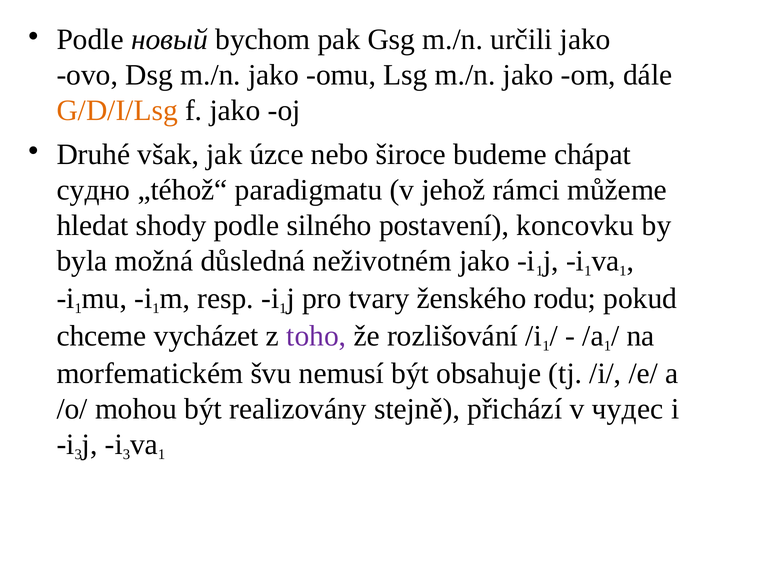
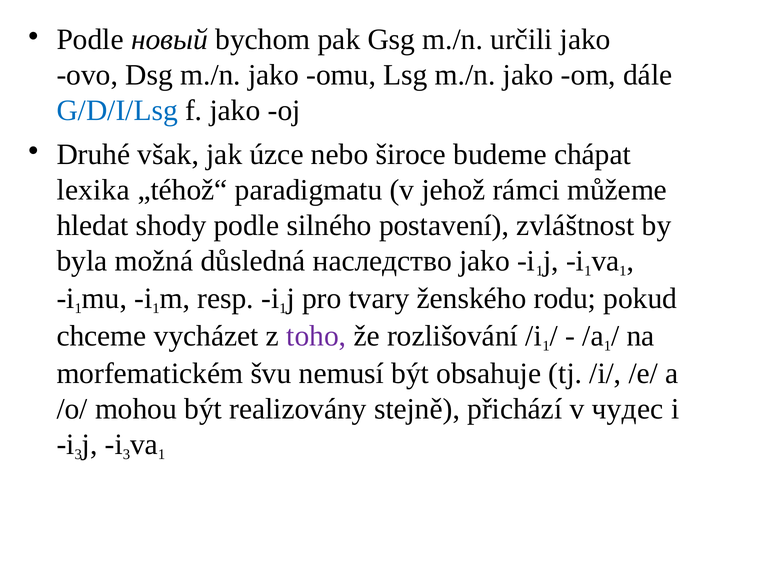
G/D/I/Lsg colour: orange -> blue
судно: судно -> lexika
koncovku: koncovku -> zvláštnost
neživotném: neživotném -> наследство
